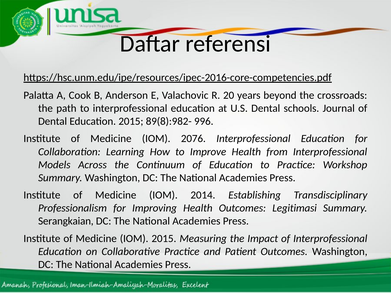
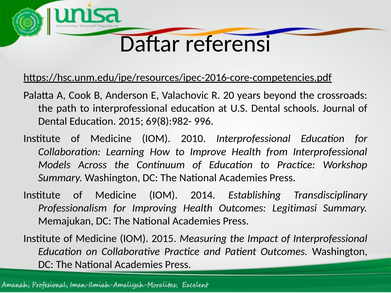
89(8):982-: 89(8):982- -> 69(8):982-
2076: 2076 -> 2010
Serangkaian: Serangkaian -> Memajukan
